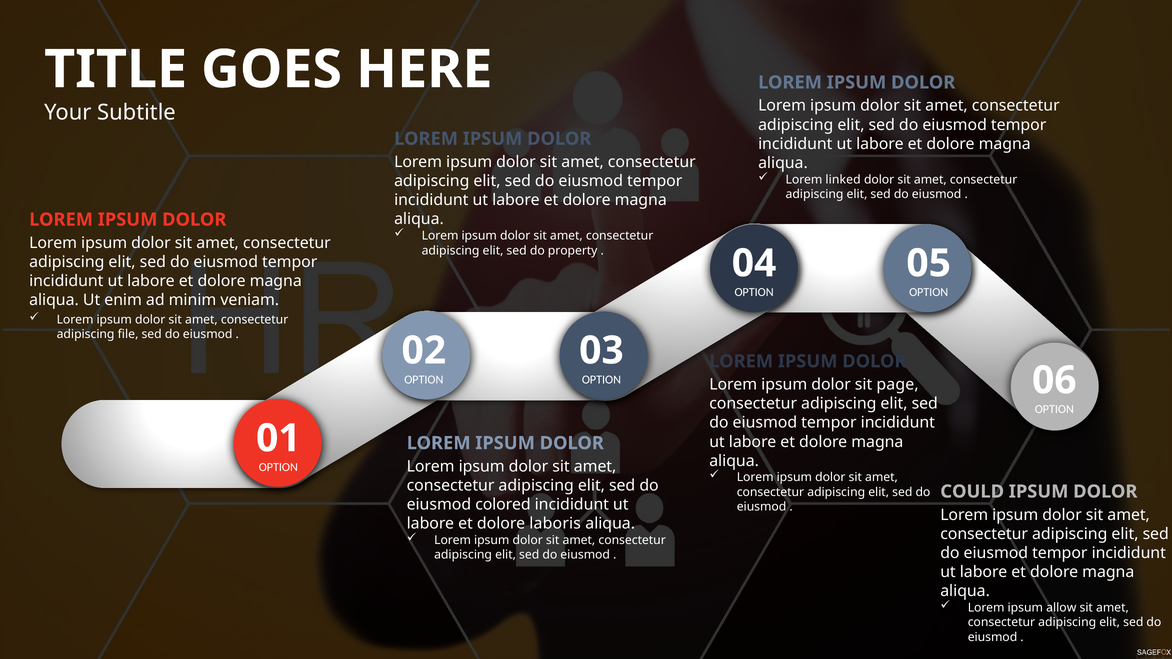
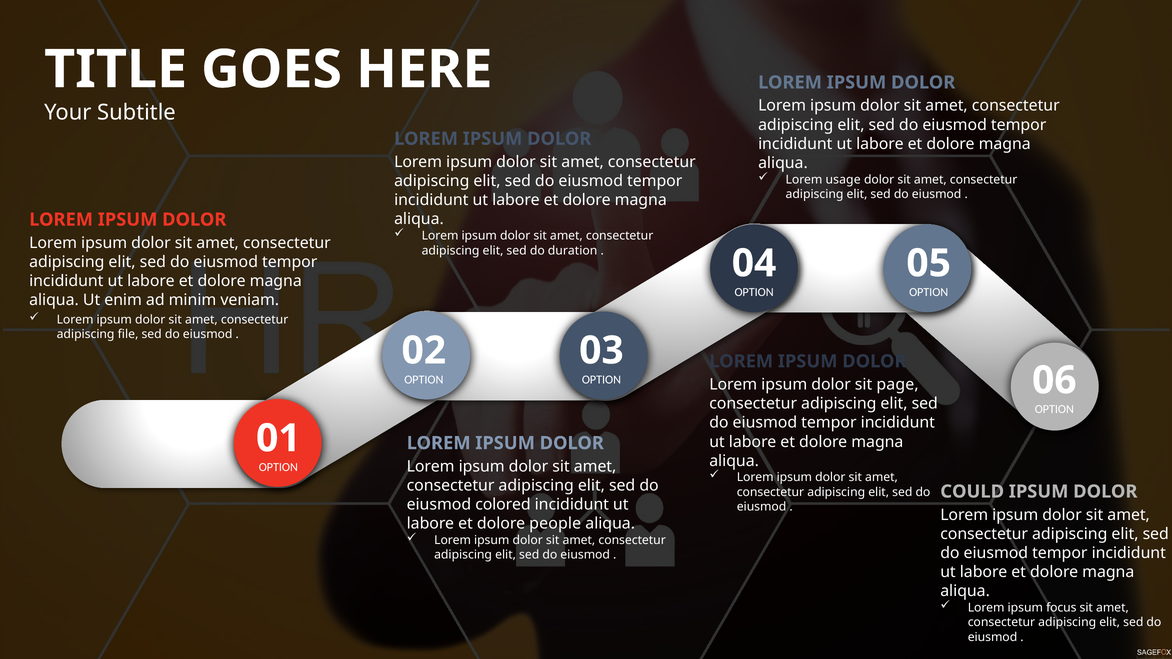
linked: linked -> usage
property: property -> duration
laboris: laboris -> people
allow: allow -> focus
